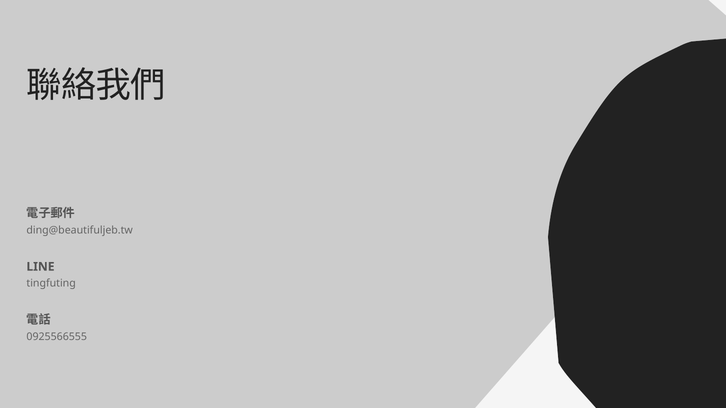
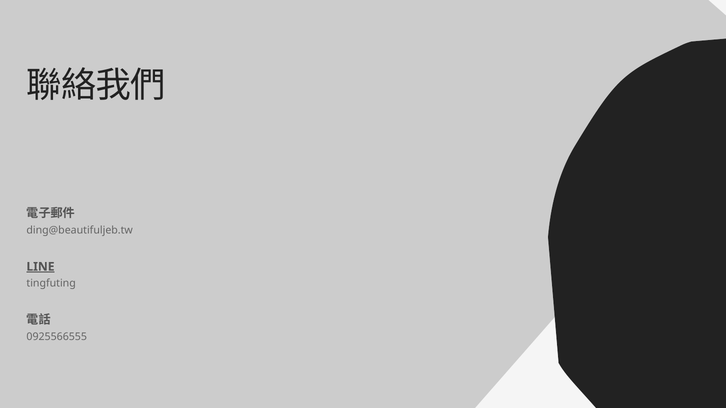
LINE underline: none -> present
